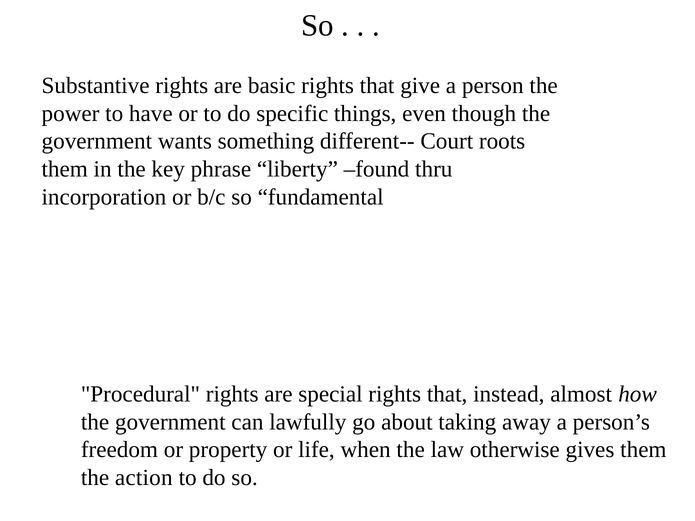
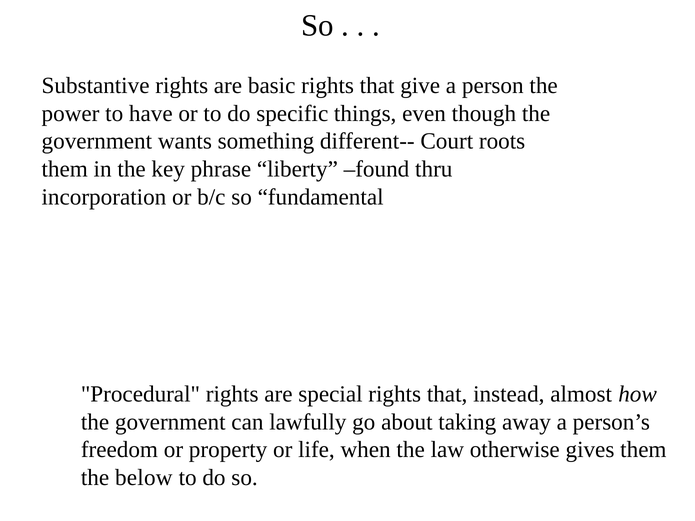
action: action -> below
